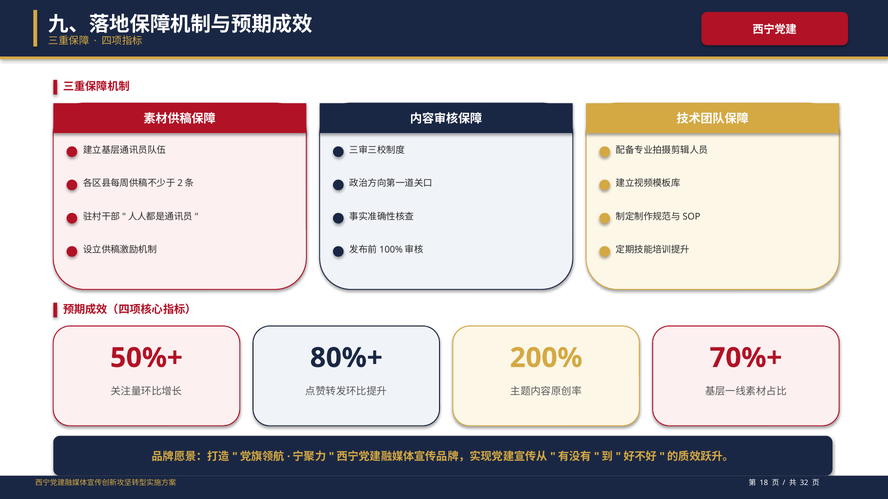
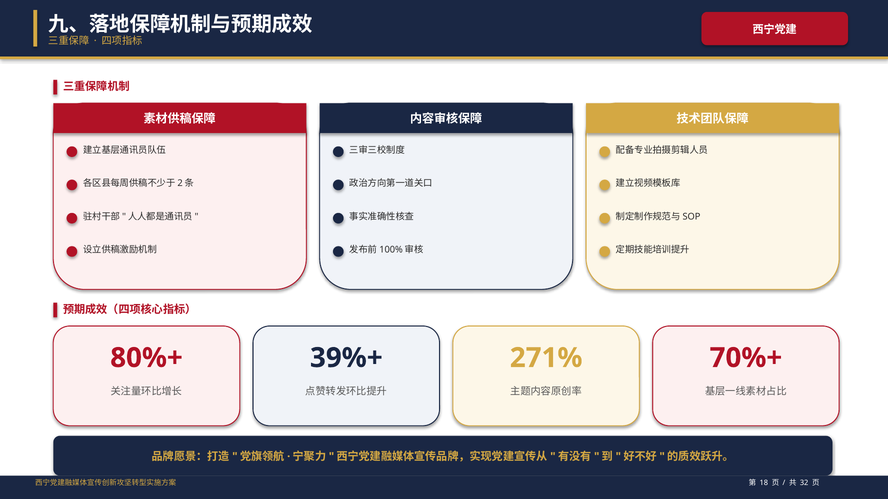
50%+: 50%+ -> 80%+
80%+: 80%+ -> 39%+
200%: 200% -> 271%
